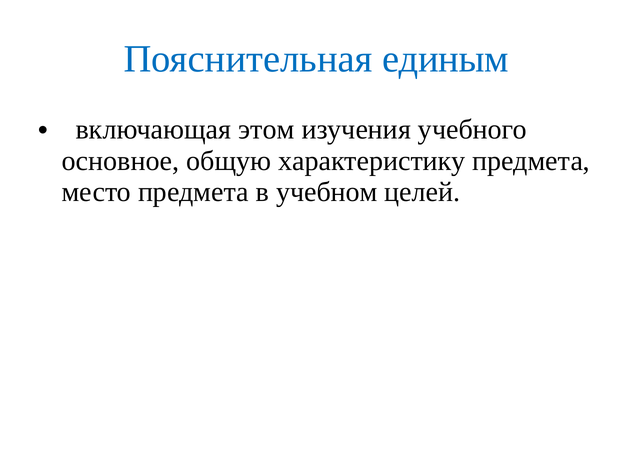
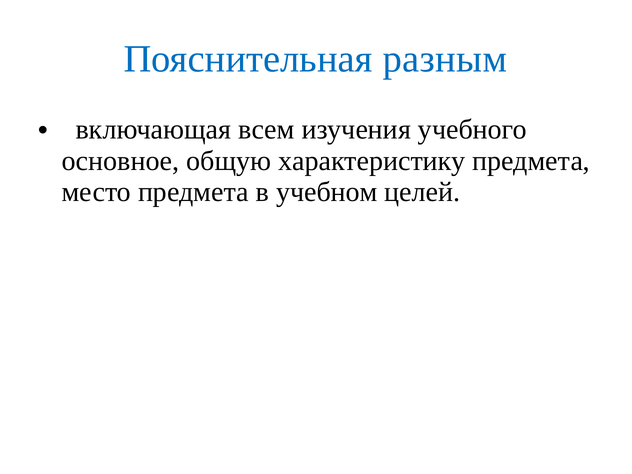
единым: единым -> разным
этом: этом -> всем
